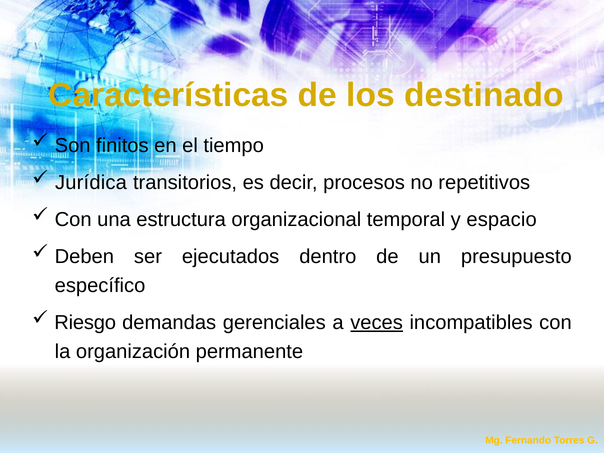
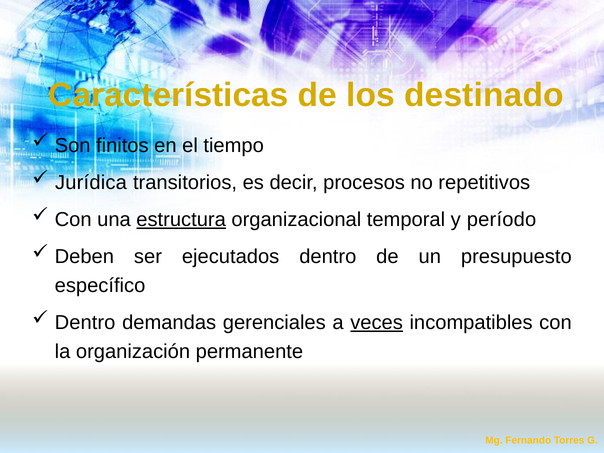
estructura underline: none -> present
espacio: espacio -> período
Riesgo at (85, 323): Riesgo -> Dentro
